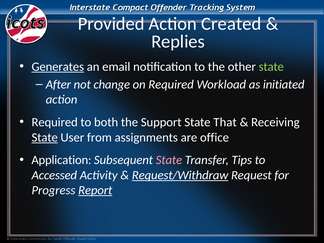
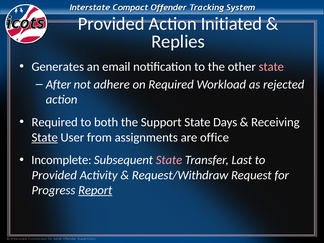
Created: Created -> Initiated
Generates underline: present -> none
state at (271, 67) colour: light green -> pink
change: change -> adhere
initiated: initiated -> rejected
That: That -> Days
Application: Application -> Incomplete
Tips: Tips -> Last
Accessed at (54, 175): Accessed -> Provided
Request/Withdraw underline: present -> none
